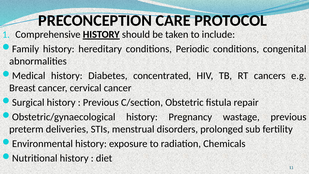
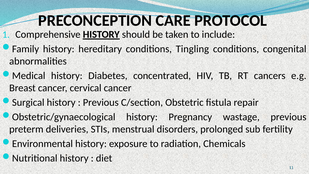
Periodic: Periodic -> Tingling
